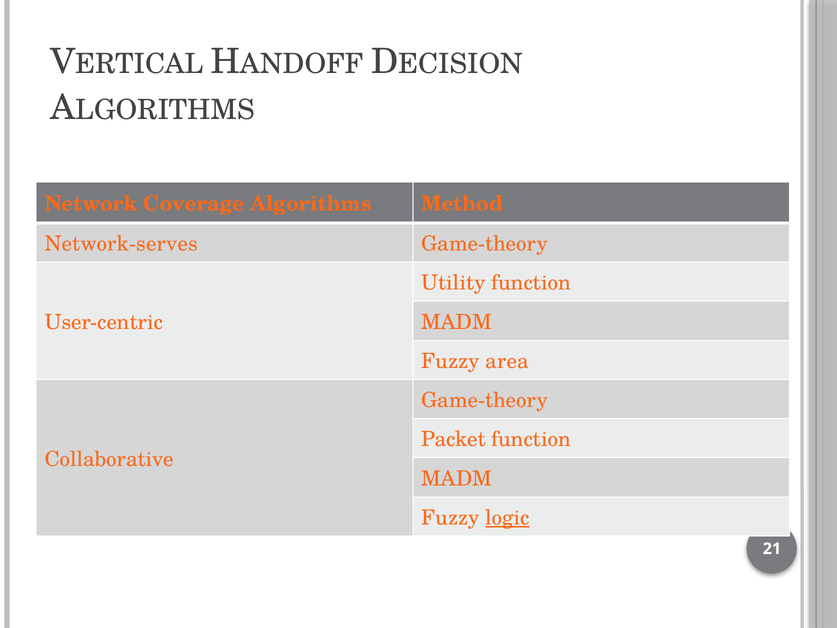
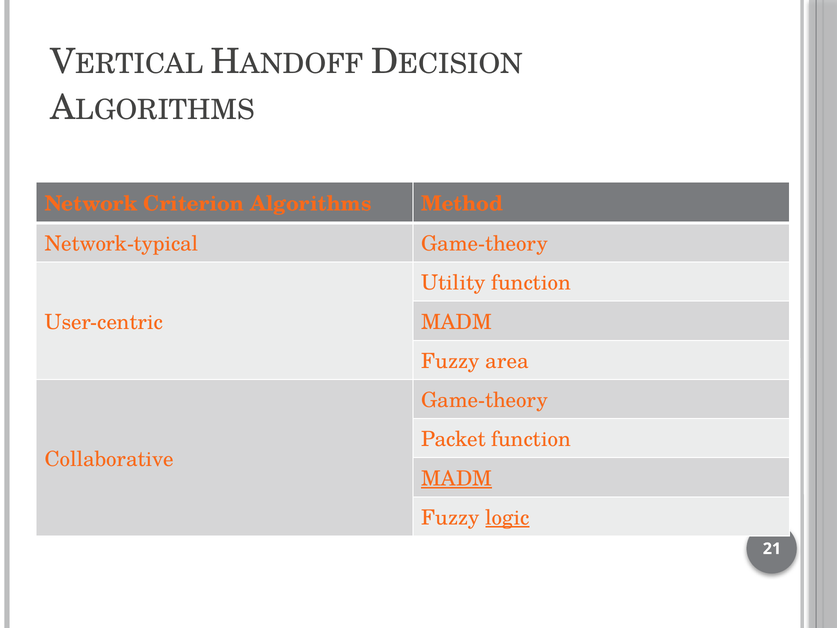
Coverage: Coverage -> Criterion
Network-serves: Network-serves -> Network-typical
MADM at (457, 479) underline: none -> present
